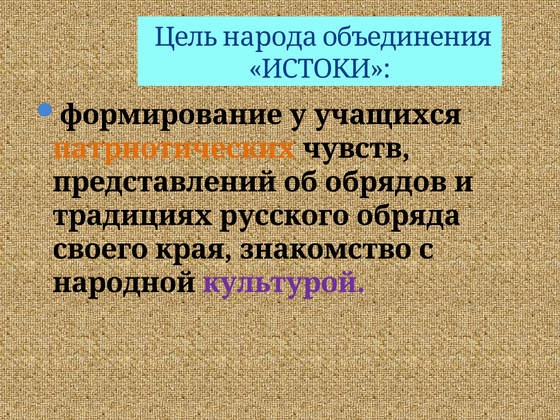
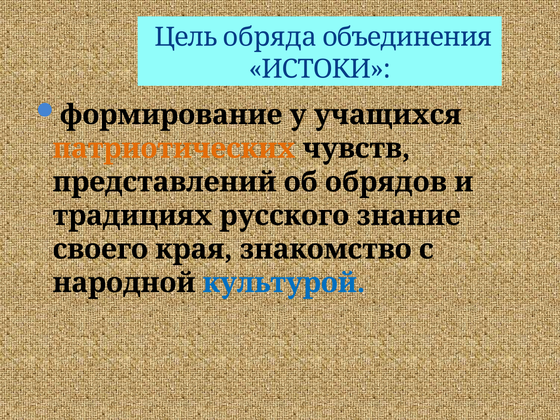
народа: народа -> обряда
обряда: обряда -> знание
культурой colour: purple -> blue
